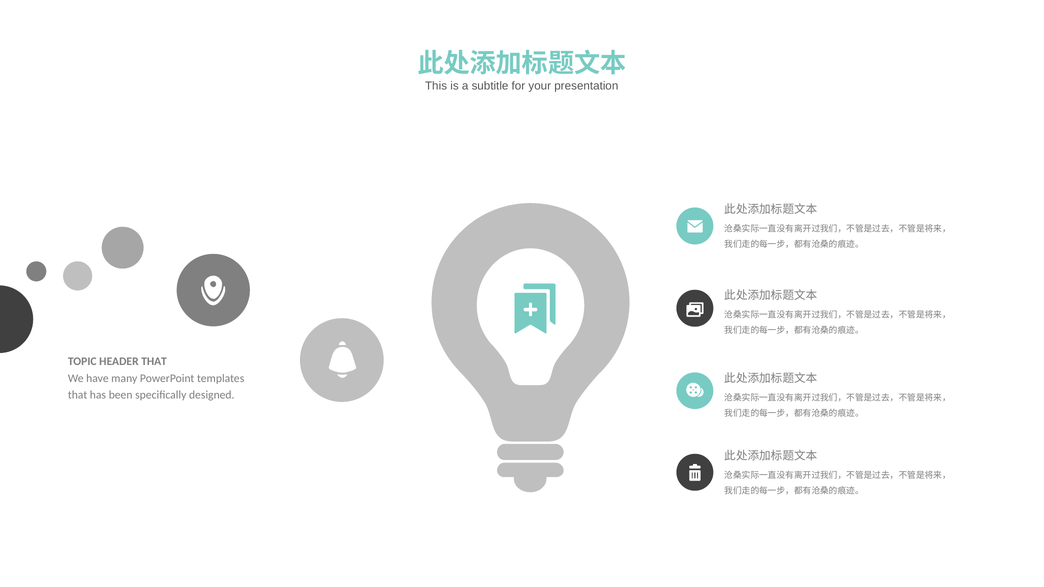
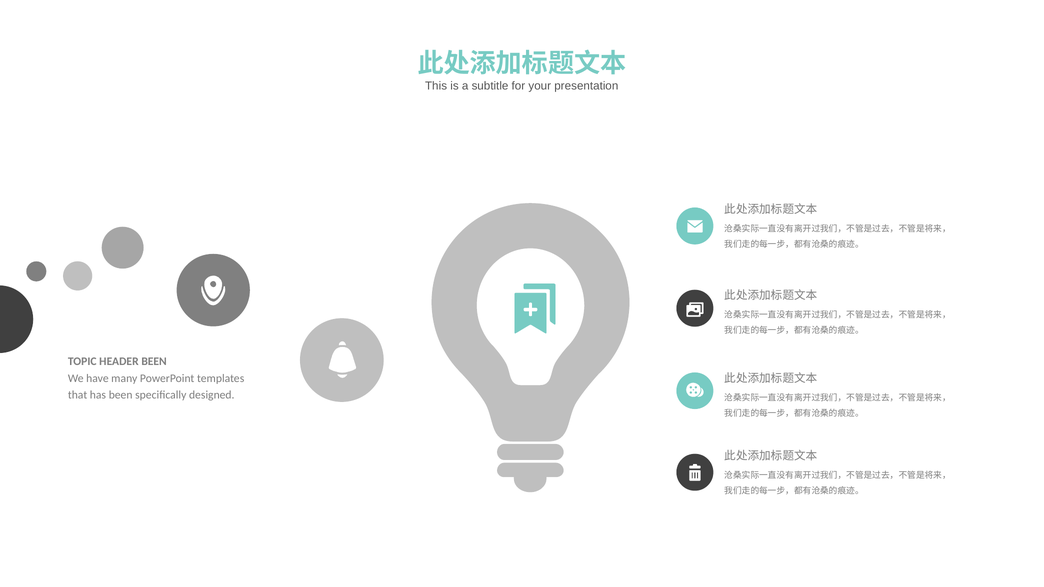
HEADER THAT: THAT -> BEEN
